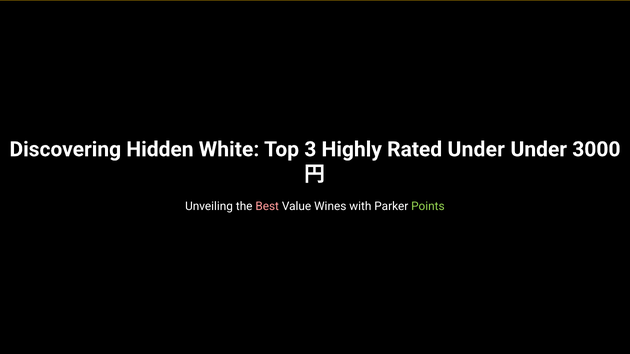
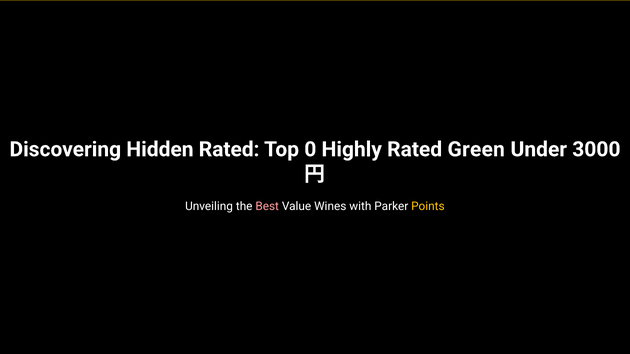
Hidden White: White -> Rated
3: 3 -> 0
Rated Under: Under -> Green
Points colour: light green -> yellow
